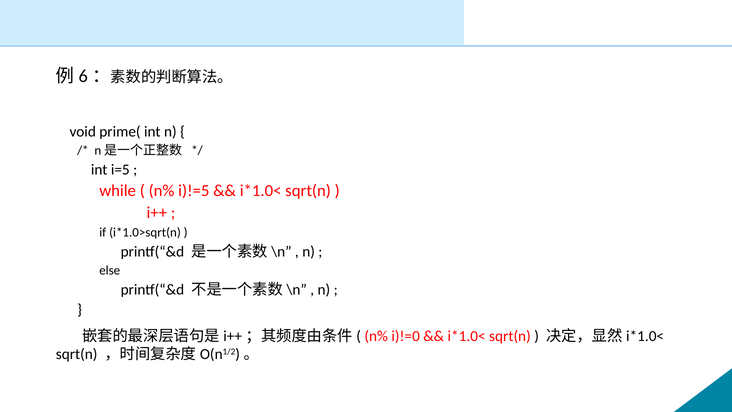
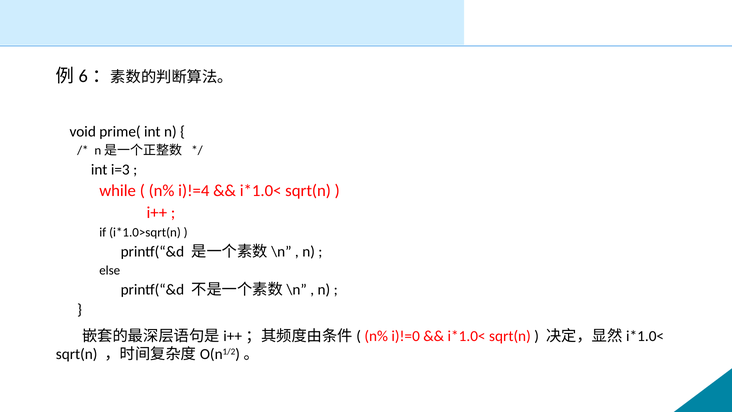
i=5: i=5 -> i=3
i)!=5: i)!=5 -> i)!=4
